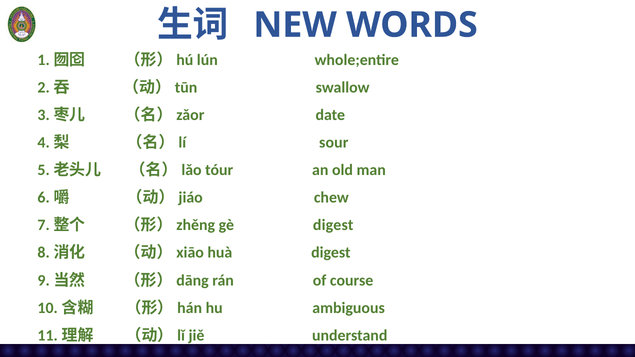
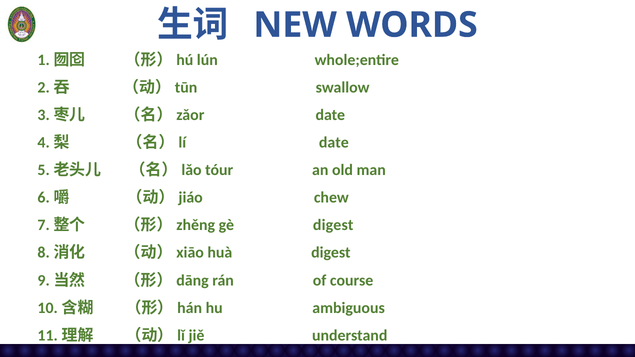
sour at (334, 143): sour -> date
